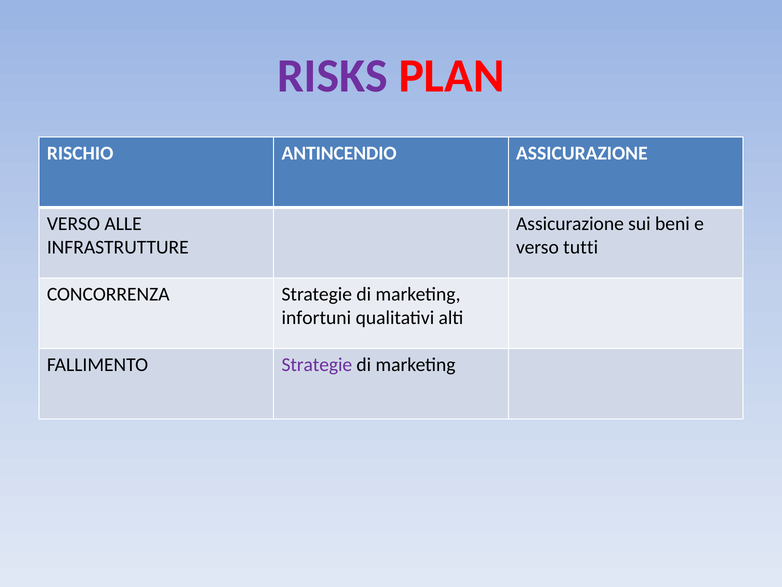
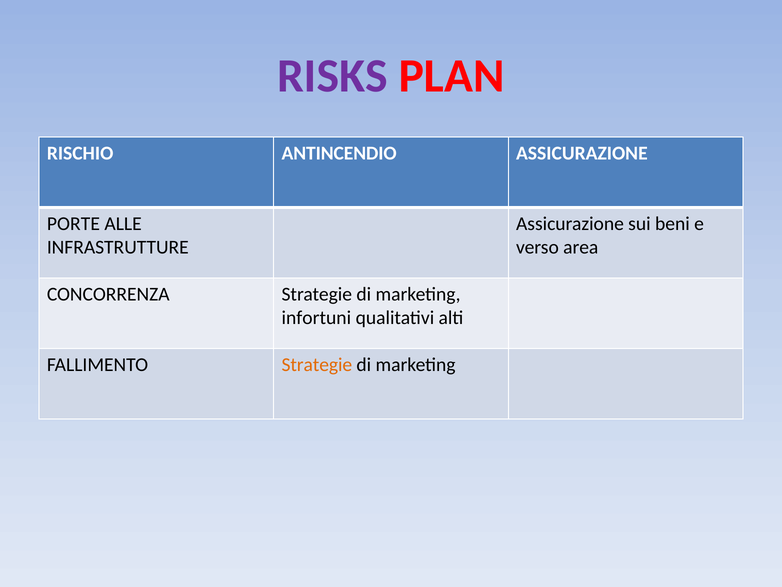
VERSO at (73, 223): VERSO -> PORTE
tutti: tutti -> area
Strategie at (317, 364) colour: purple -> orange
